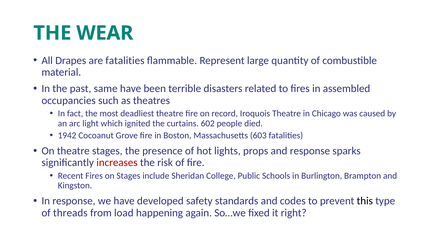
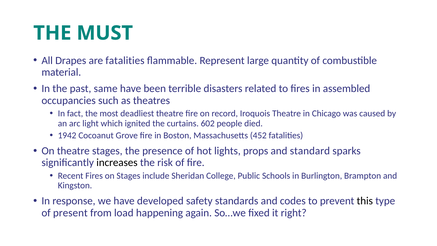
WEAR: WEAR -> MUST
603: 603 -> 452
and response: response -> standard
increases colour: red -> black
threads: threads -> present
